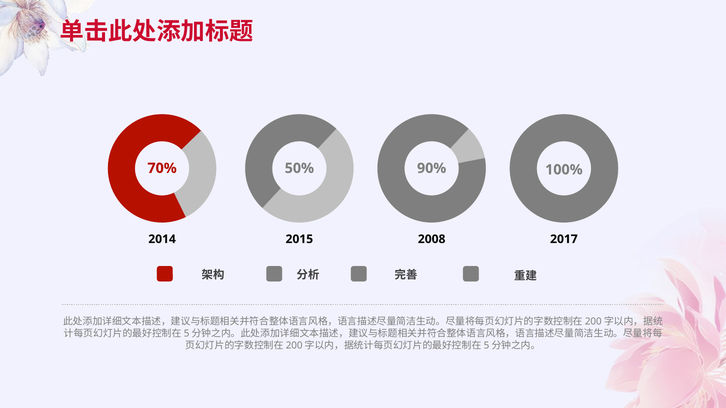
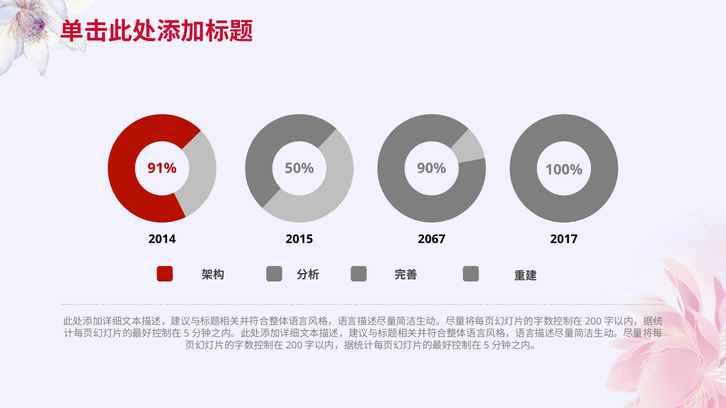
70%: 70% -> 91%
2008: 2008 -> 2067
